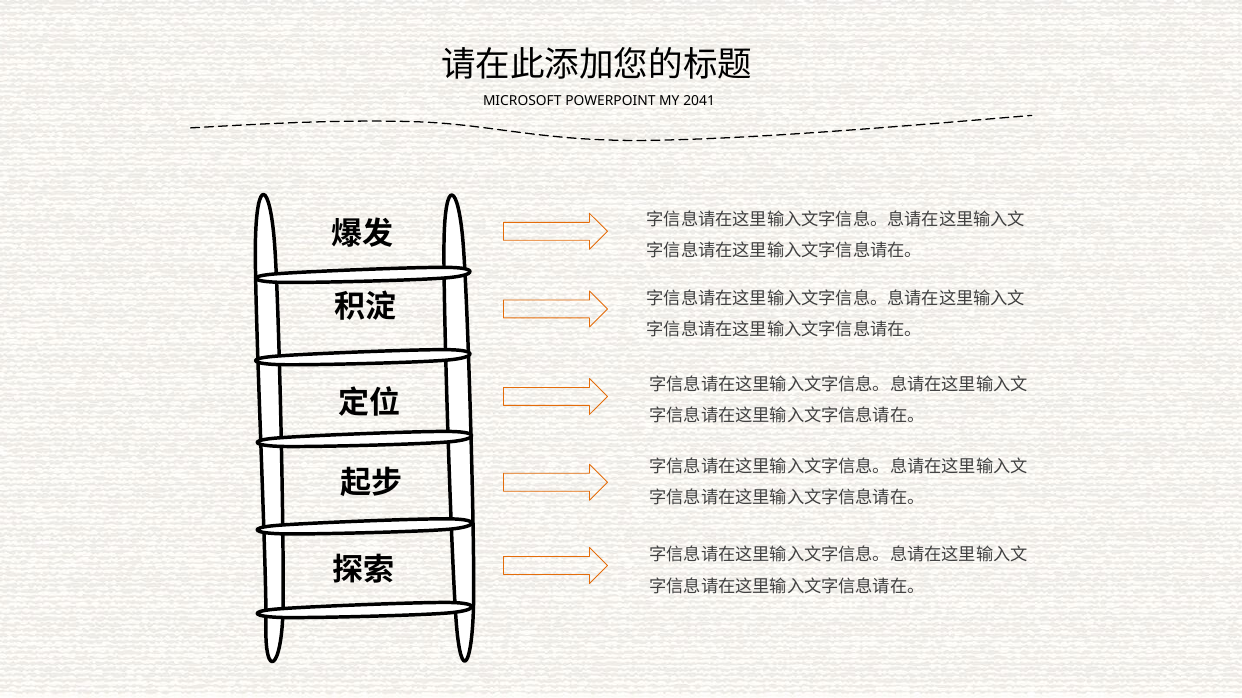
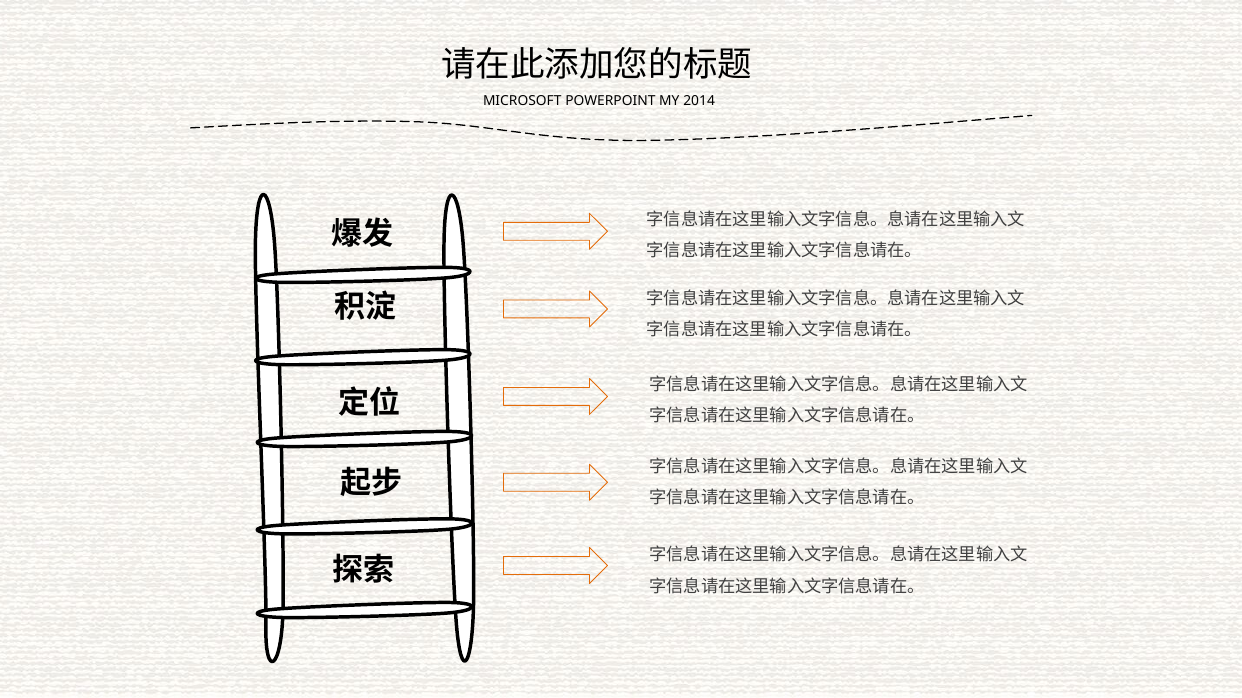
2041: 2041 -> 2014
